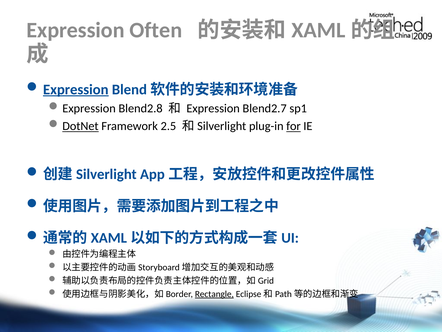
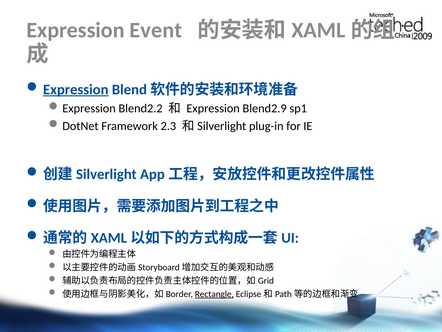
Often: Often -> Event
Blend2.8: Blend2.8 -> Blend2.2
Blend2.7: Blend2.7 -> Blend2.9
DotNet underline: present -> none
2.5: 2.5 -> 2.3
for underline: present -> none
